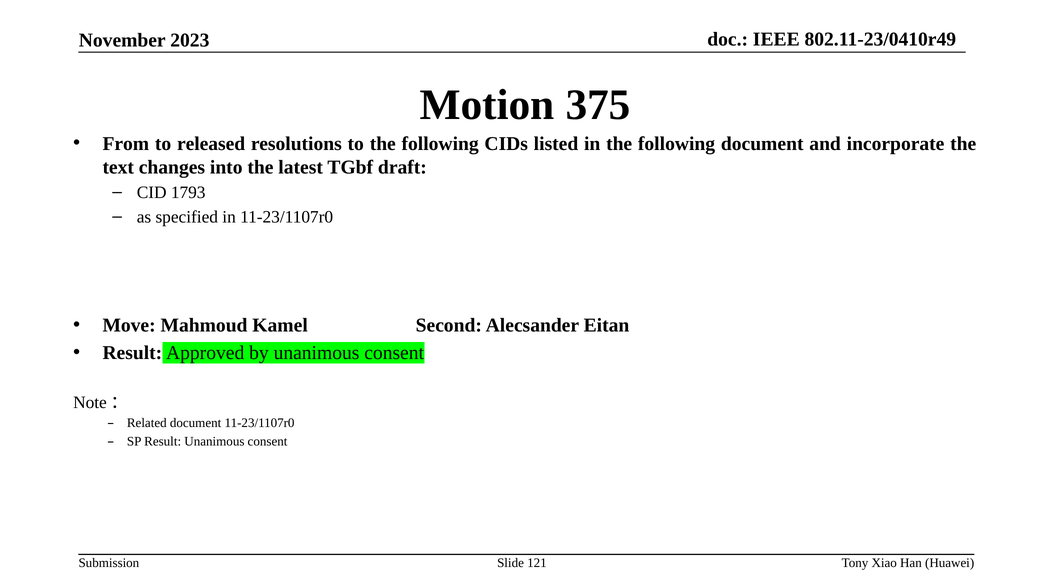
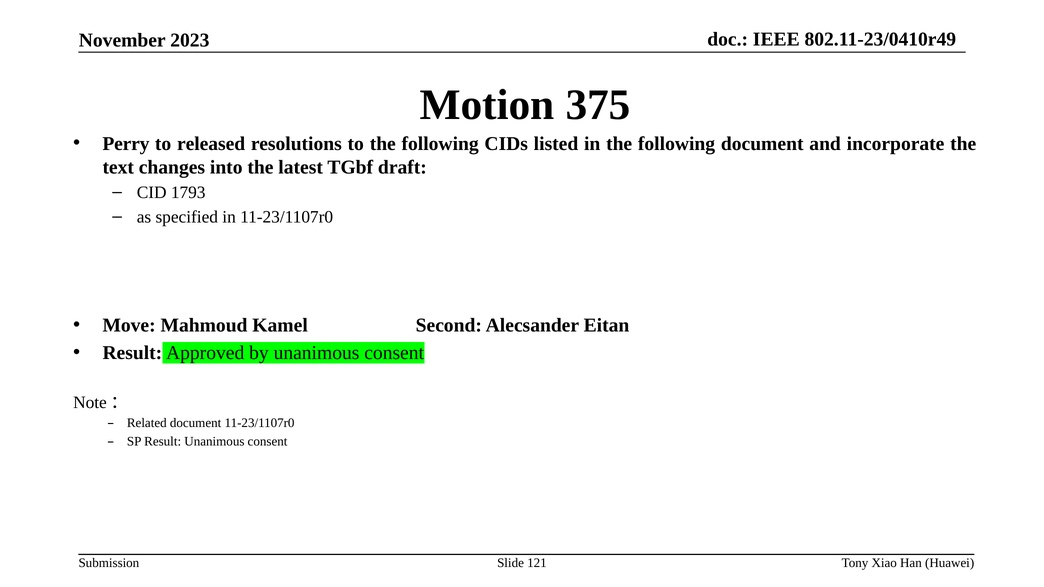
From: From -> Perry
